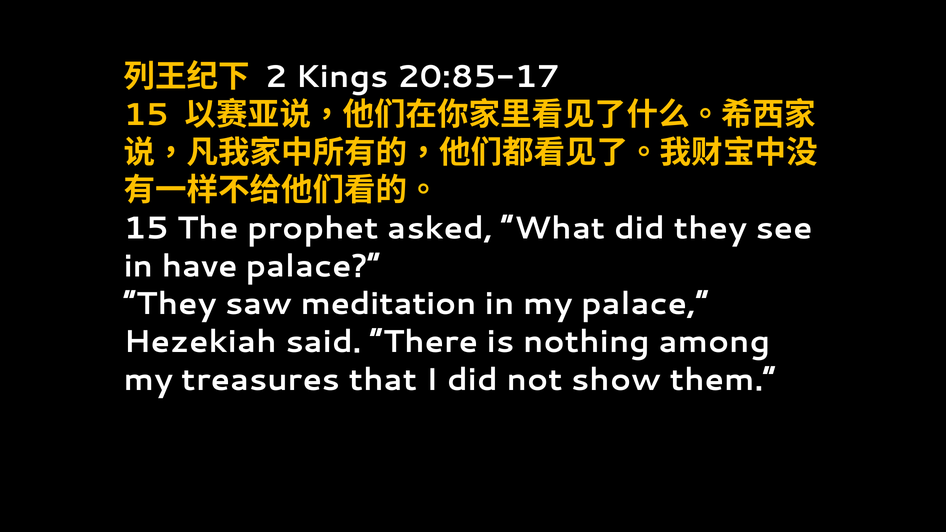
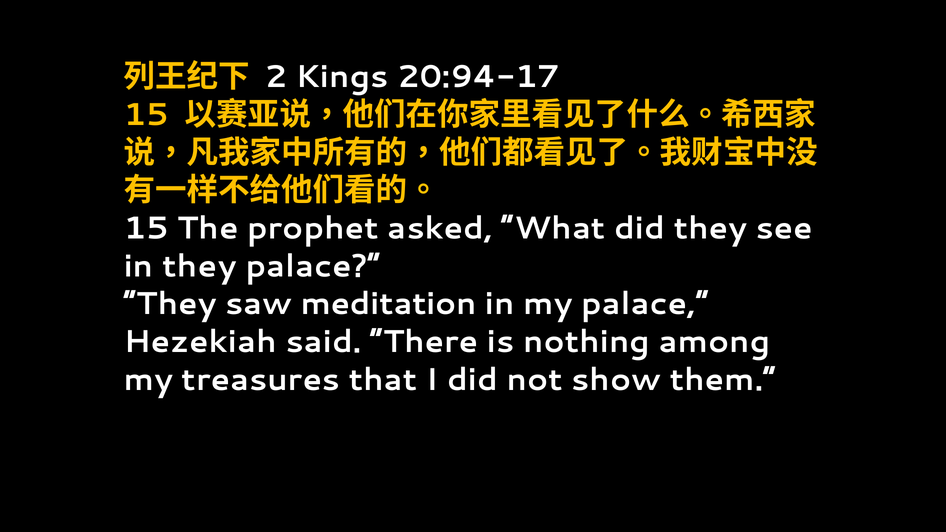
20:85-17: 20:85-17 -> 20:94-17
in have: have -> they
